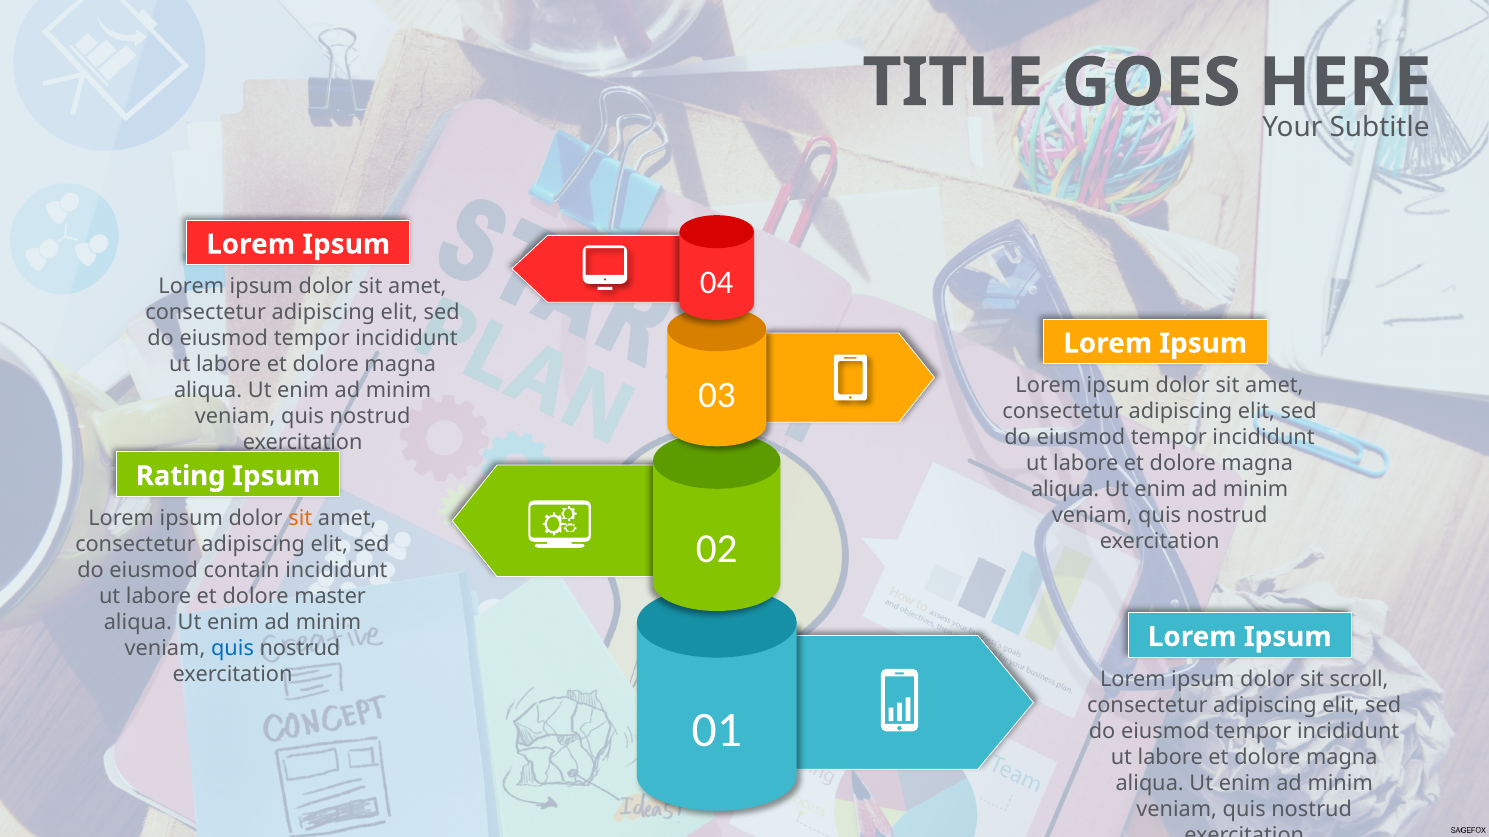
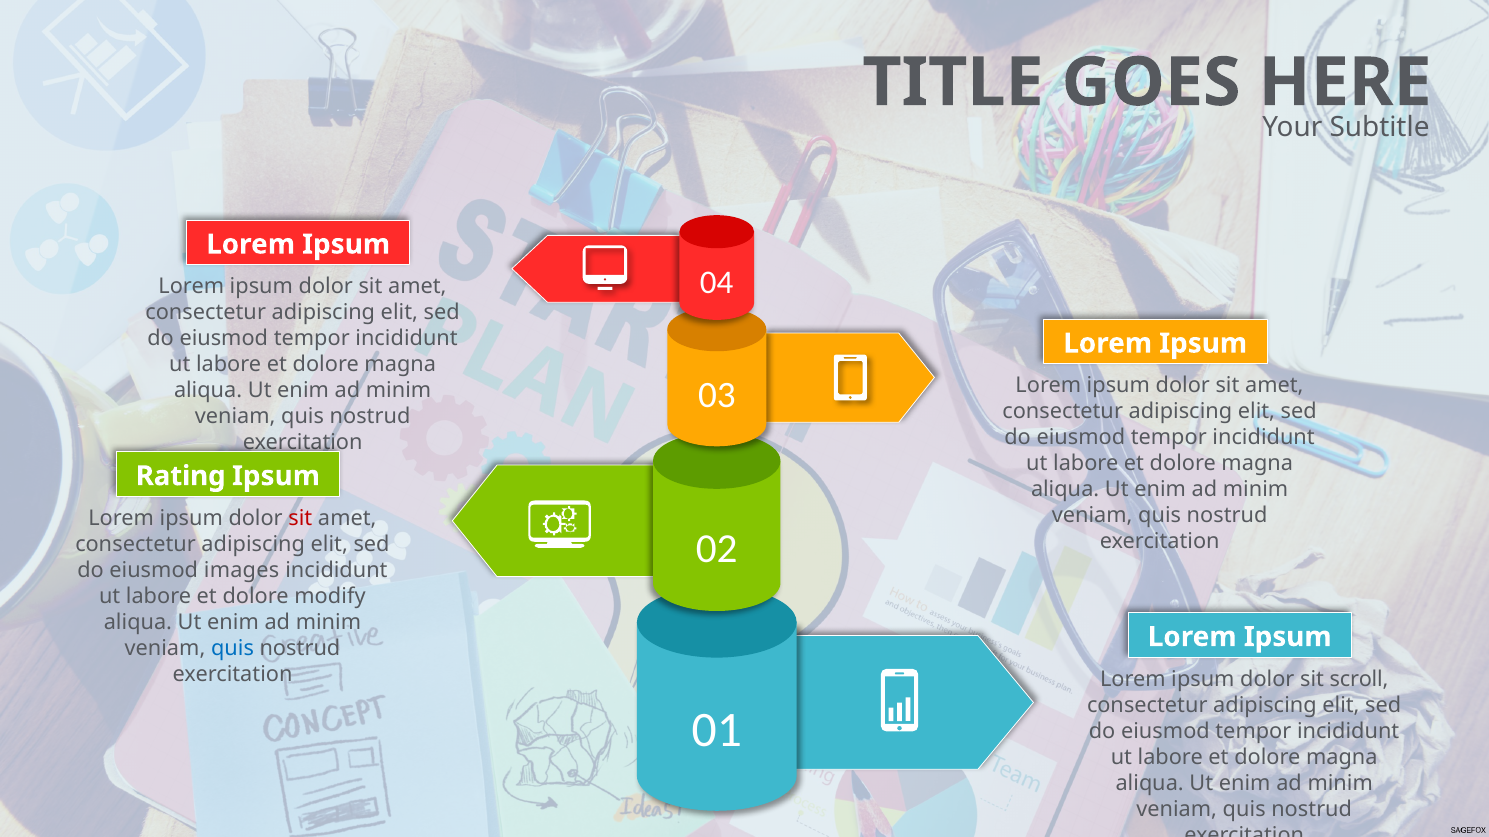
sit at (300, 518) colour: orange -> red
contain: contain -> images
master: master -> modify
